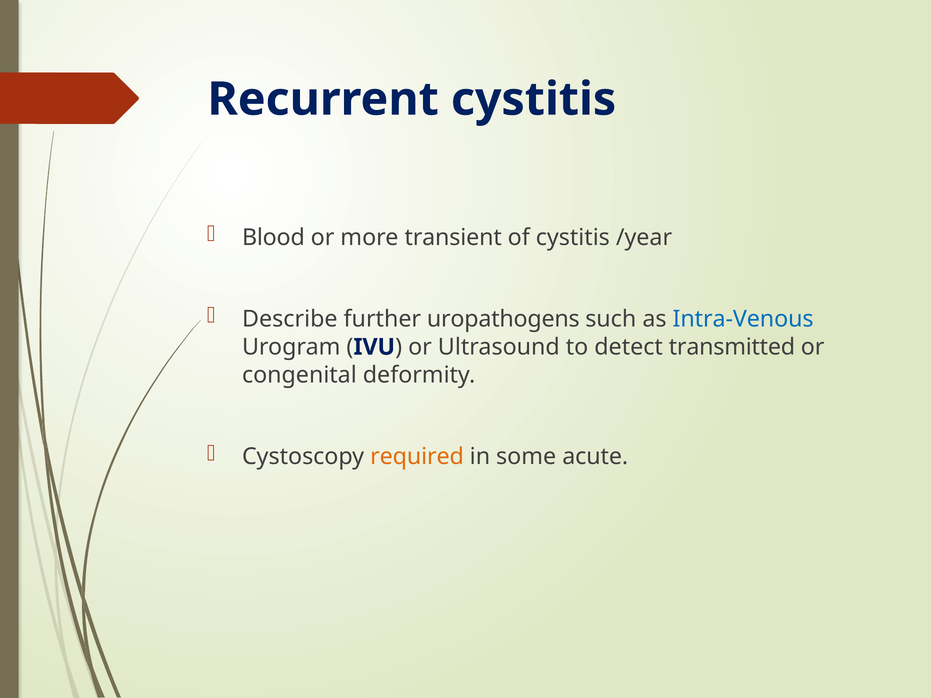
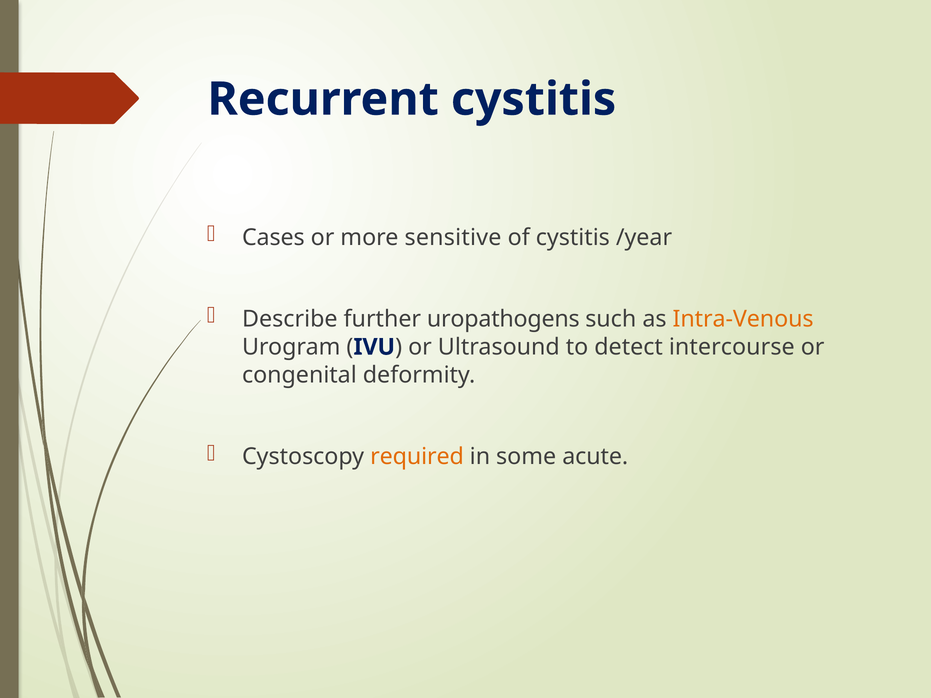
Blood: Blood -> Cases
transient: transient -> sensitive
Intra-Venous colour: blue -> orange
transmitted: transmitted -> intercourse
